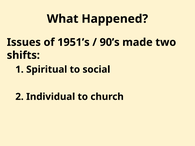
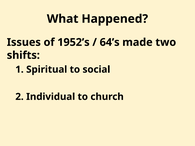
1951’s: 1951’s -> 1952’s
90’s: 90’s -> 64’s
